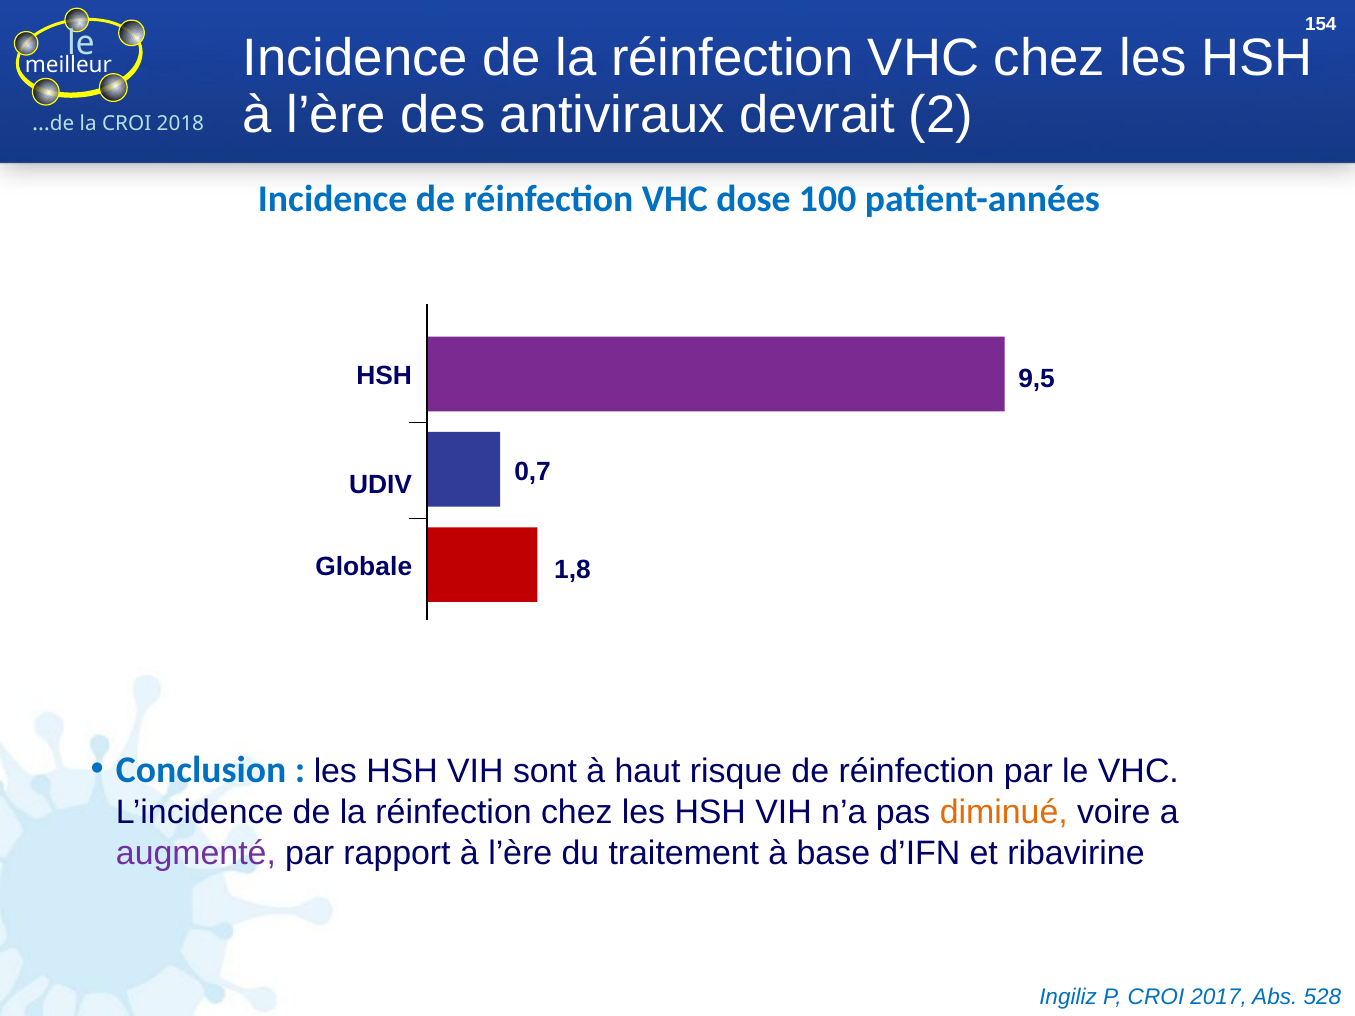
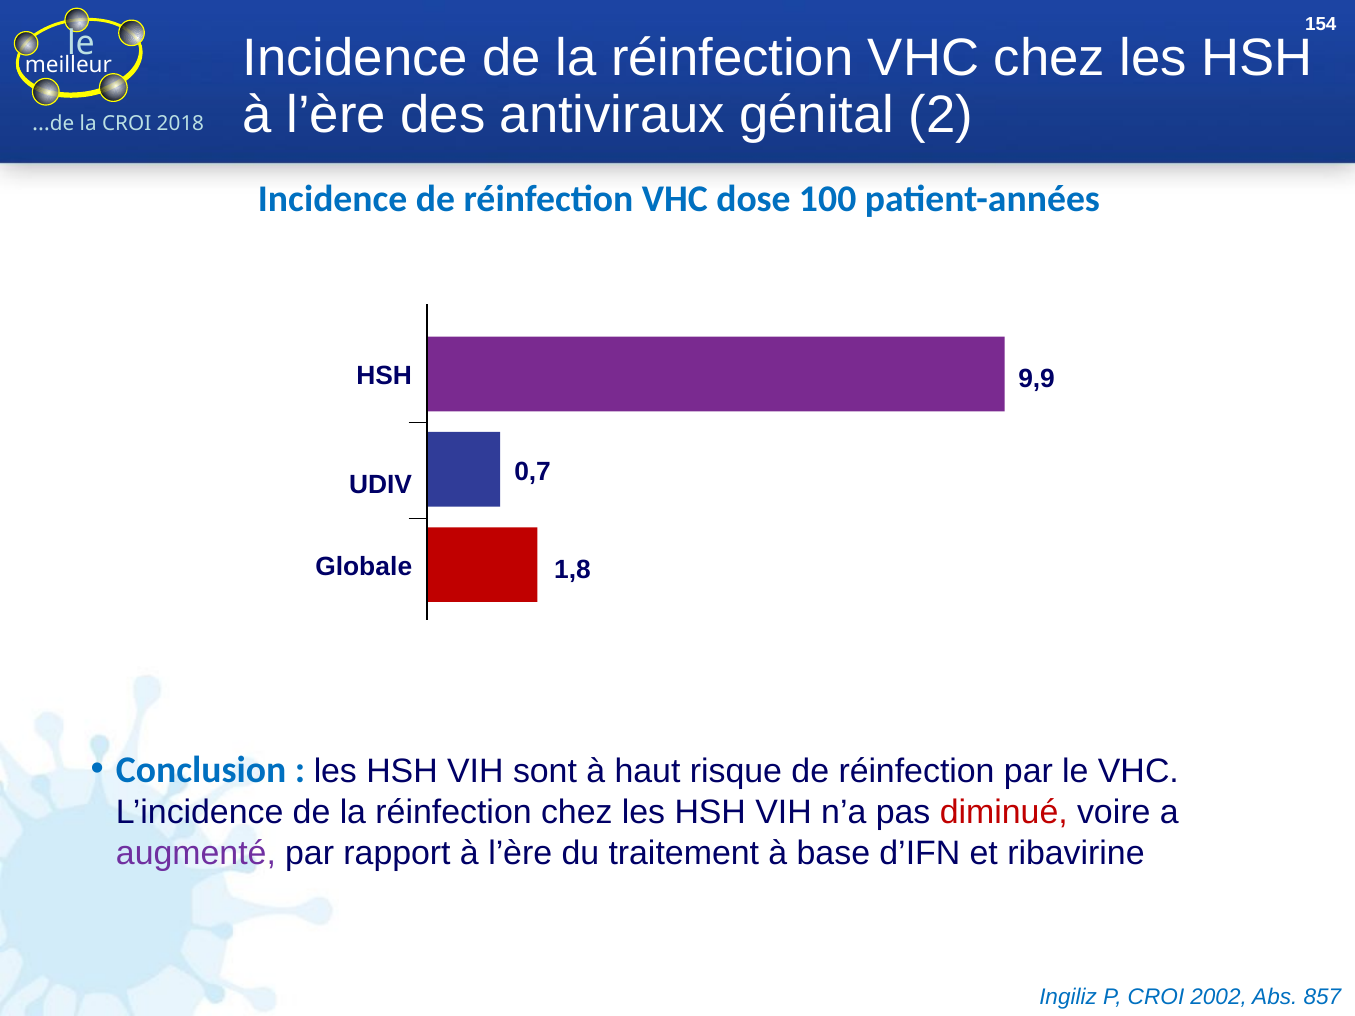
devrait: devrait -> génital
9,5: 9,5 -> 9,9
diminué colour: orange -> red
2017: 2017 -> 2002
528: 528 -> 857
